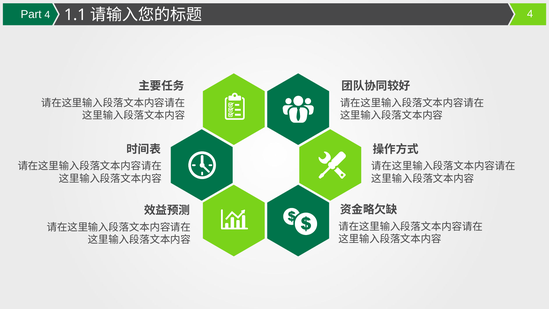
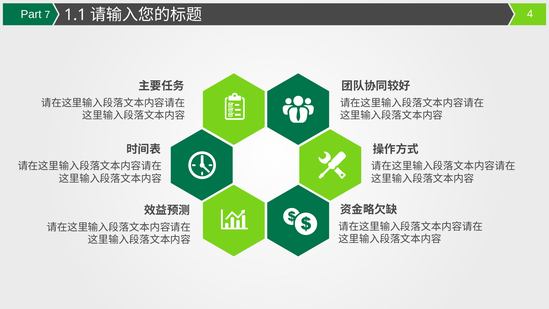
Part 4: 4 -> 7
